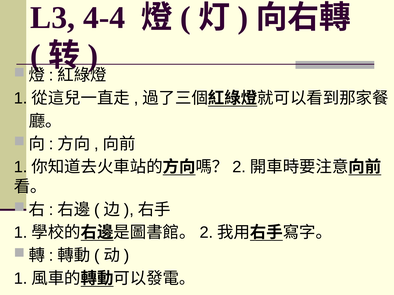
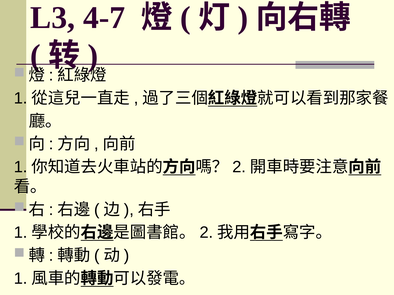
4-4: 4-4 -> 4-7
